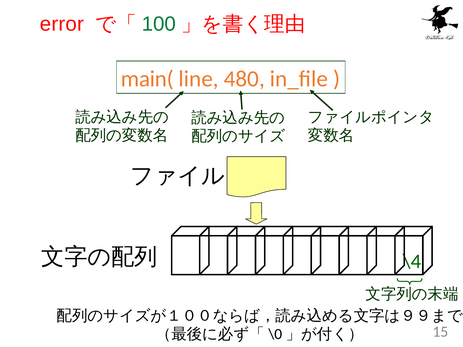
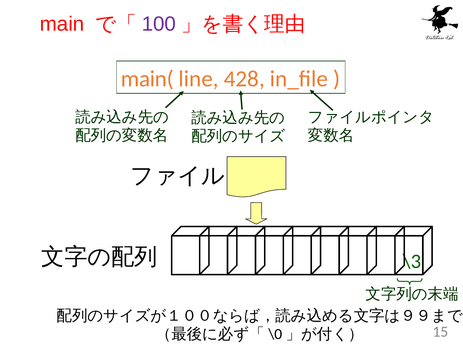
error: error -> main
100 colour: green -> purple
480: 480 -> 428
\4: \4 -> \3
